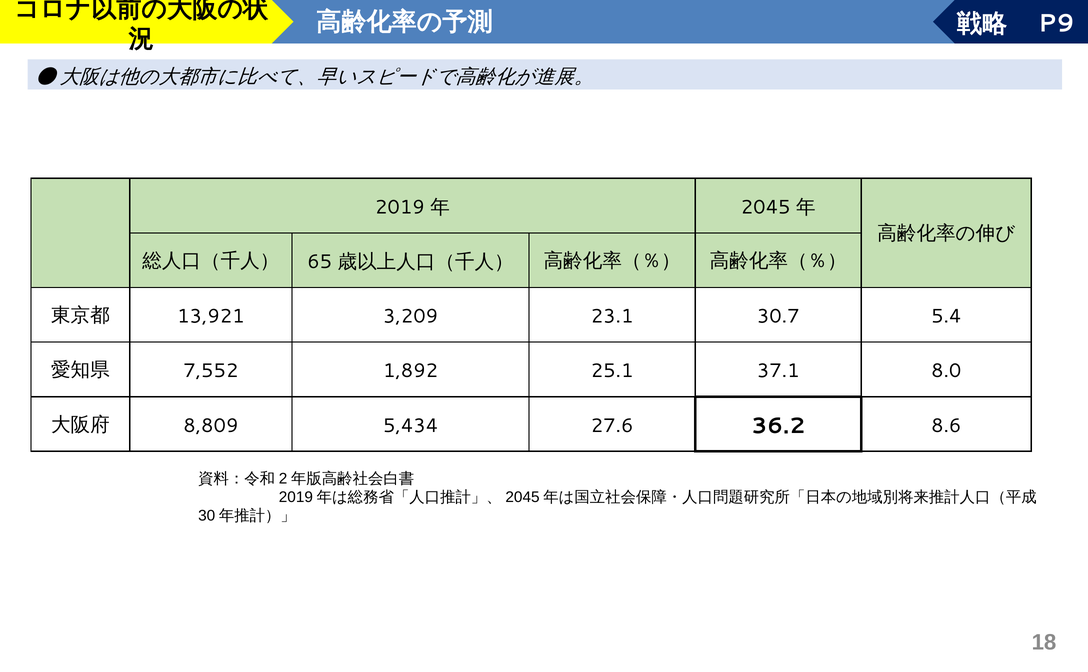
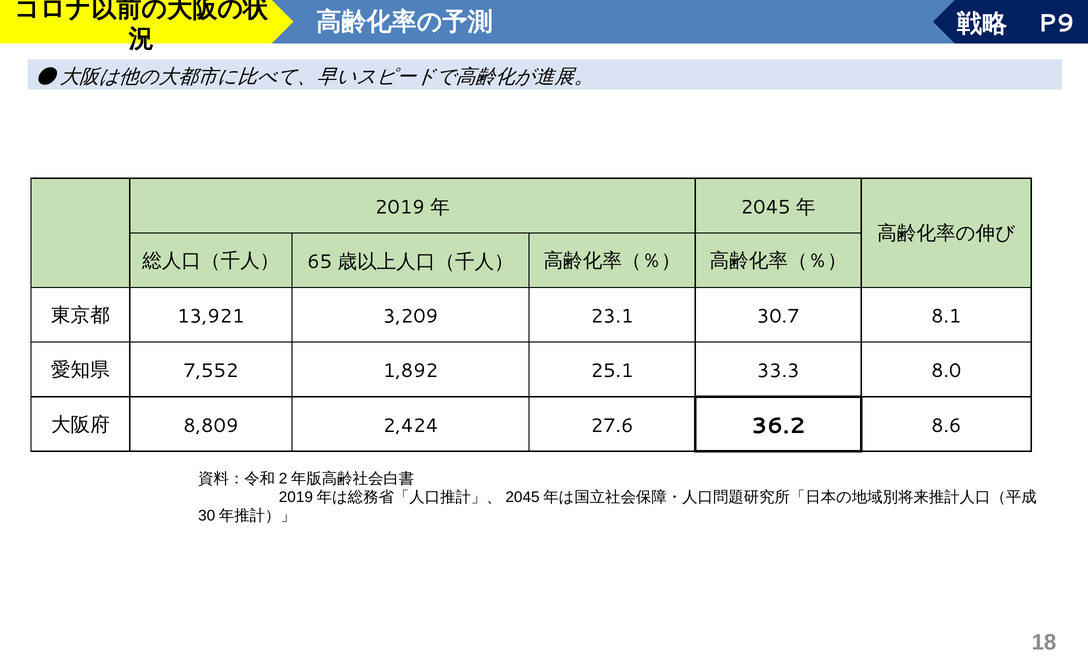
5.4: 5.4 -> 8.1
37.1: 37.1 -> 33.3
5,434: 5,434 -> 2,424
